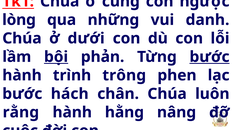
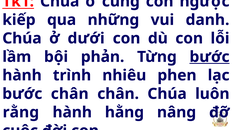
lòng: lòng -> kiếp
bội underline: present -> none
trông: trông -> nhiêu
bước hách: hách -> chân
